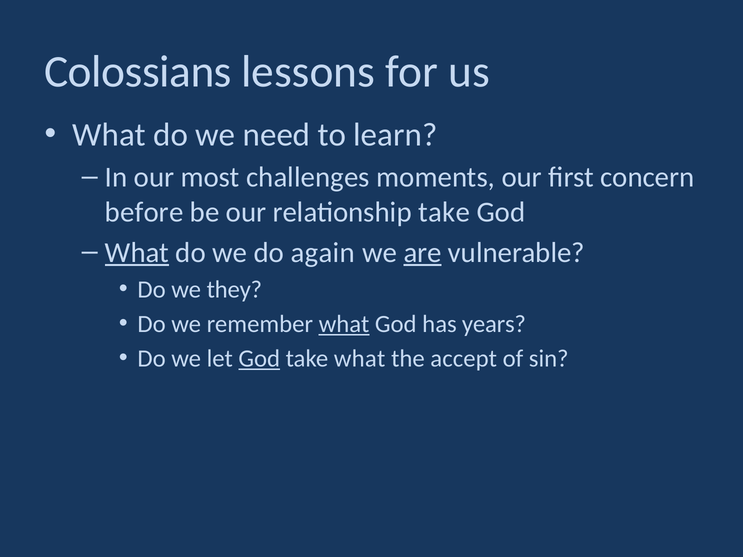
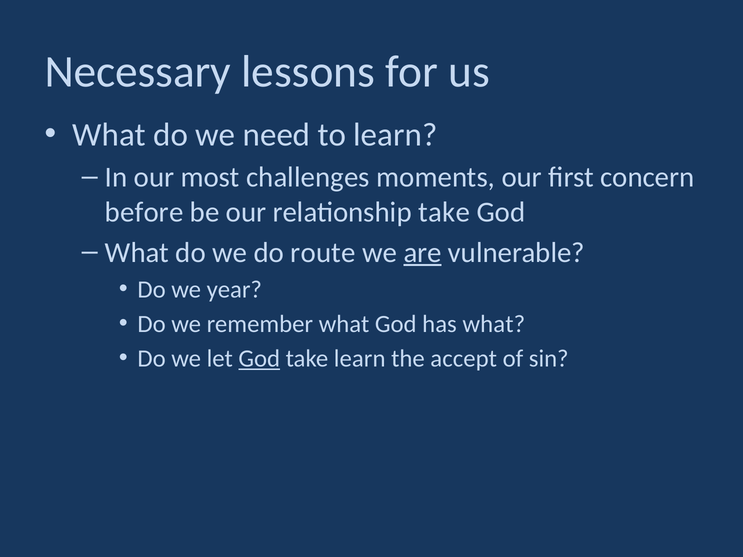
Colossians: Colossians -> Necessary
What at (137, 253) underline: present -> none
again: again -> route
they: they -> year
what at (344, 324) underline: present -> none
has years: years -> what
take what: what -> learn
